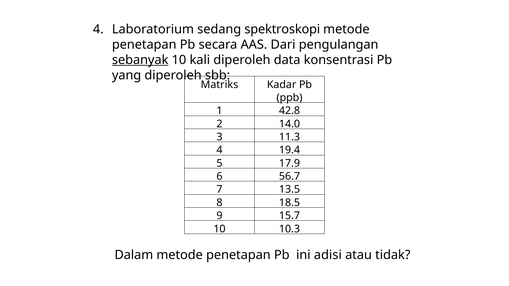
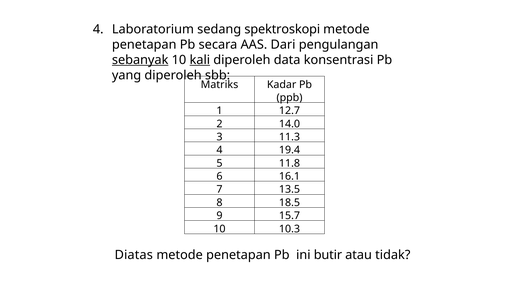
kali underline: none -> present
42.8: 42.8 -> 12.7
17.9: 17.9 -> 11.8
56.7: 56.7 -> 16.1
Dalam: Dalam -> Diatas
adisi: adisi -> butir
